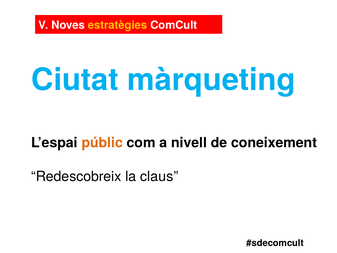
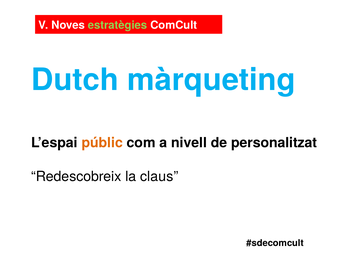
estratègies colour: yellow -> light green
Ciutat: Ciutat -> Dutch
coneixement: coneixement -> personalitzat
